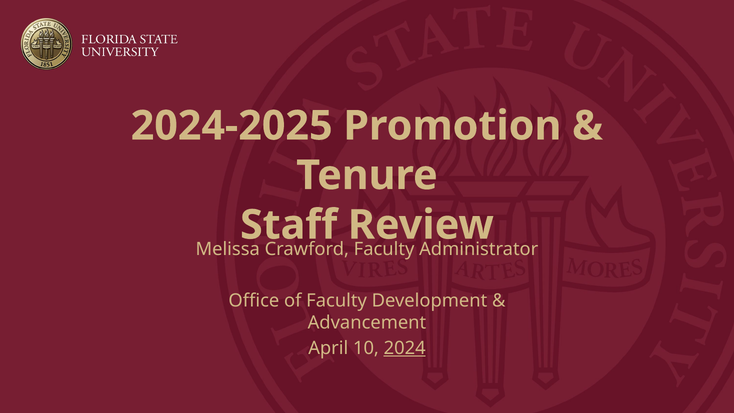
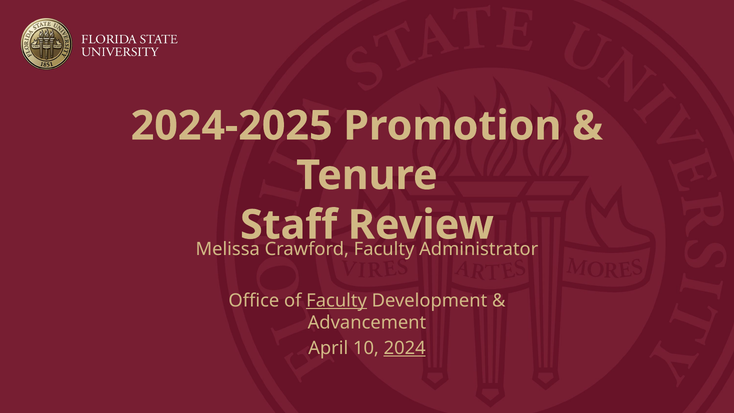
Faculty at (337, 300) underline: none -> present
